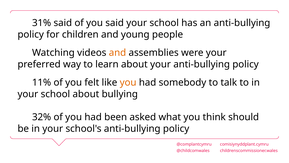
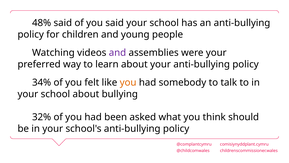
31%: 31% -> 48%
and at (117, 53) colour: orange -> purple
11%: 11% -> 34%
